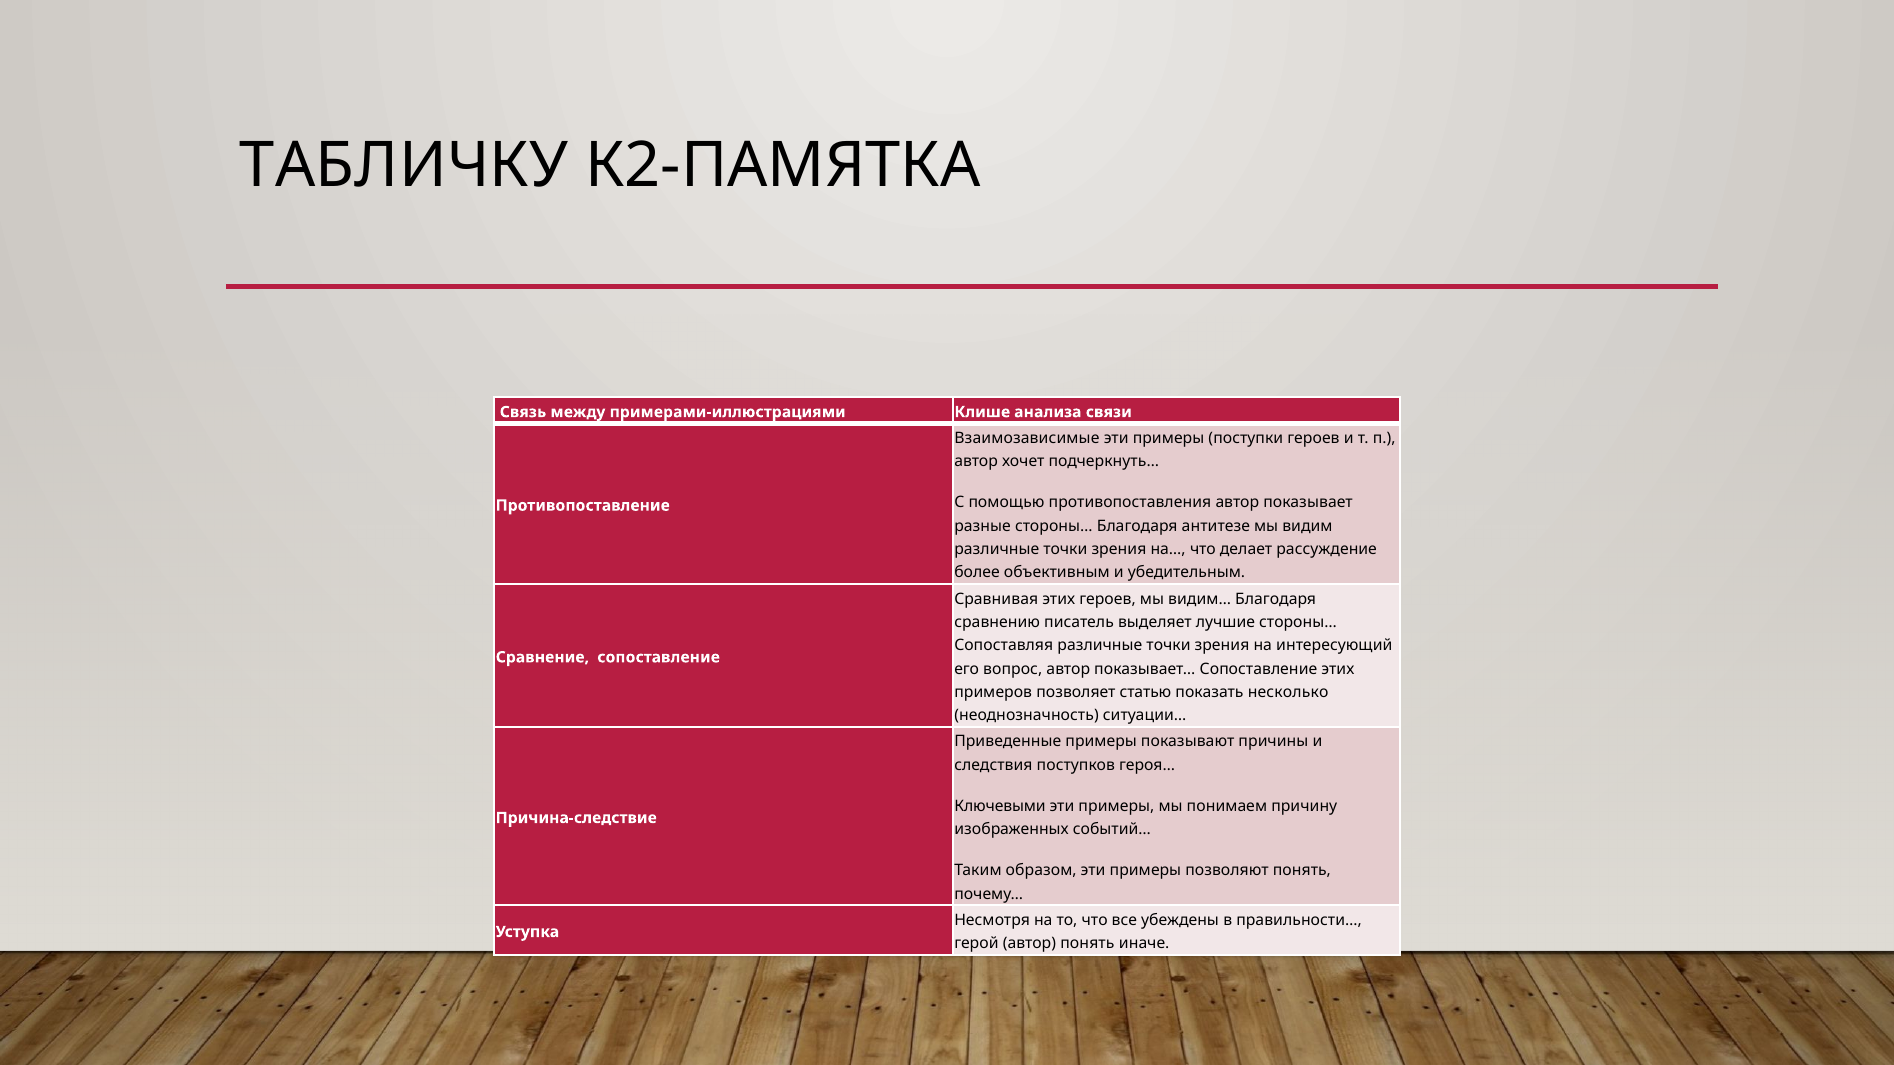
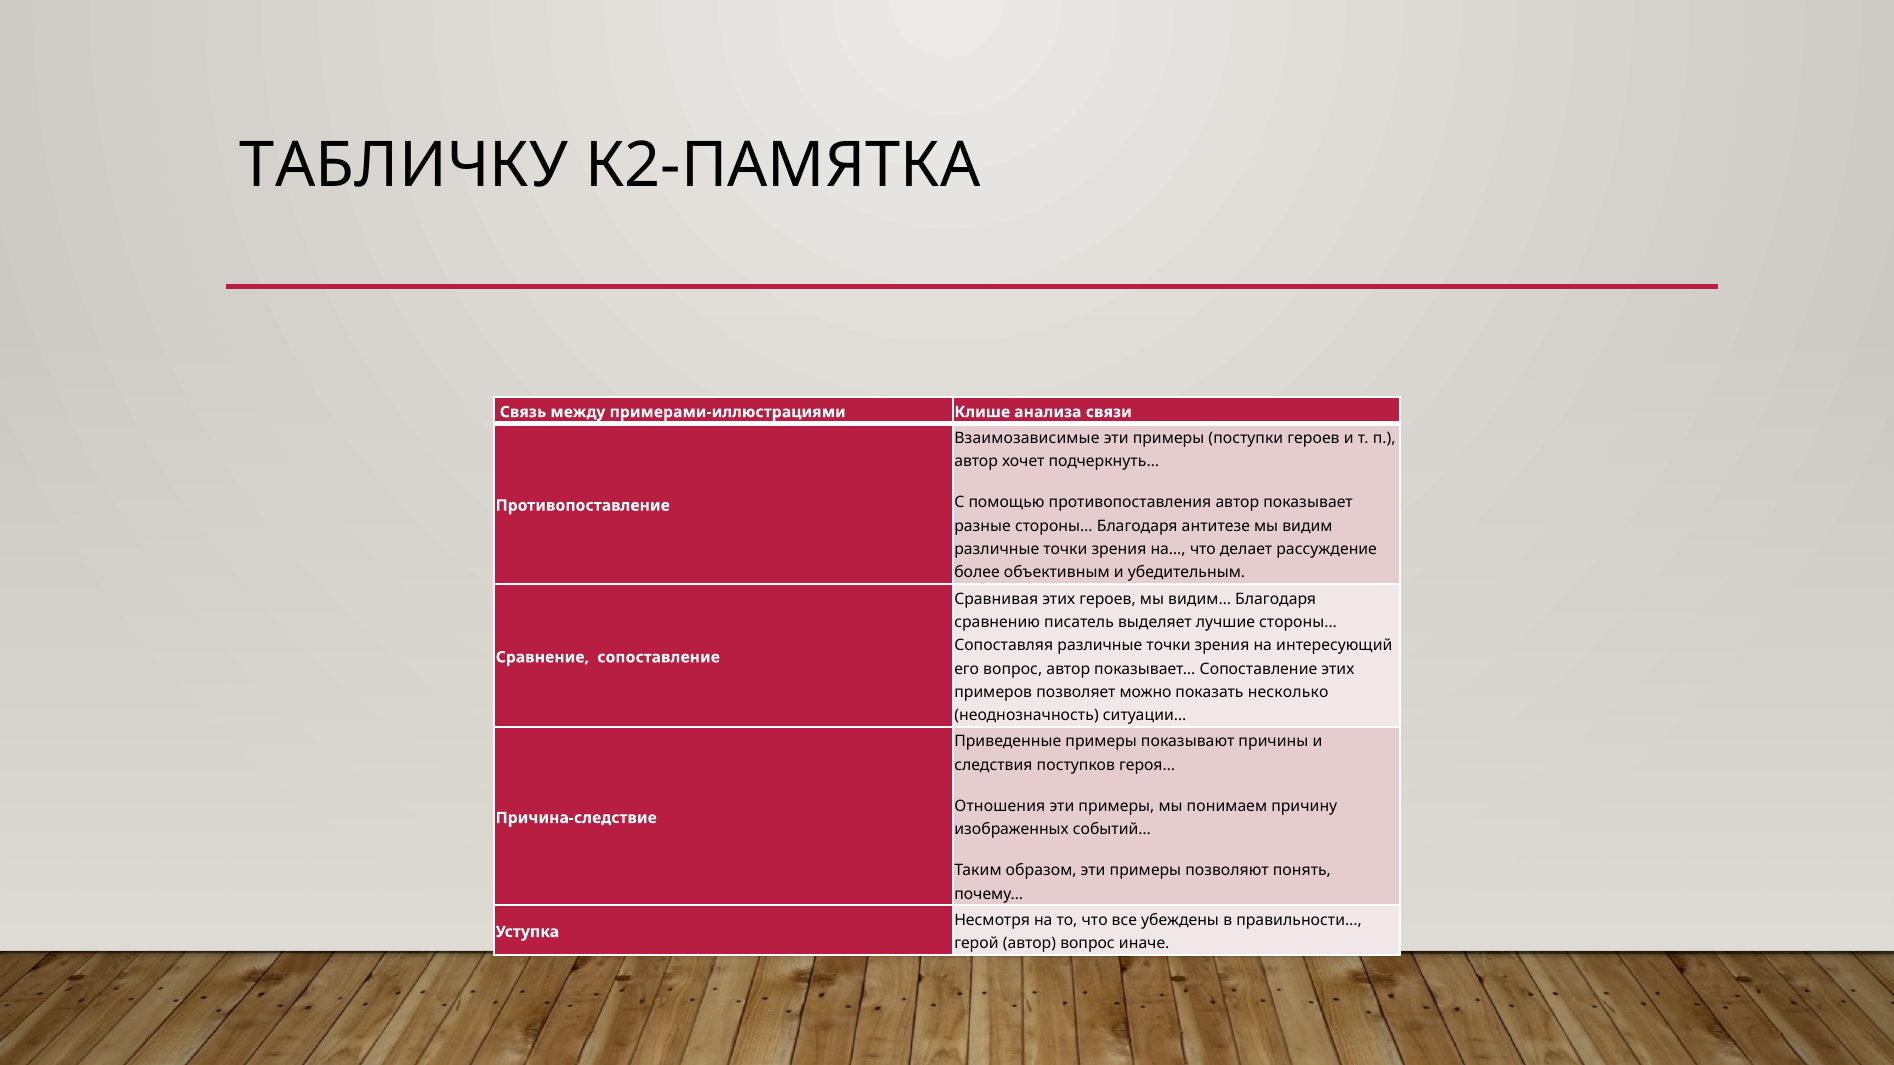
статью: статью -> можно
Ключевыми: Ключевыми -> Отношения
автор понять: понять -> вопрос
